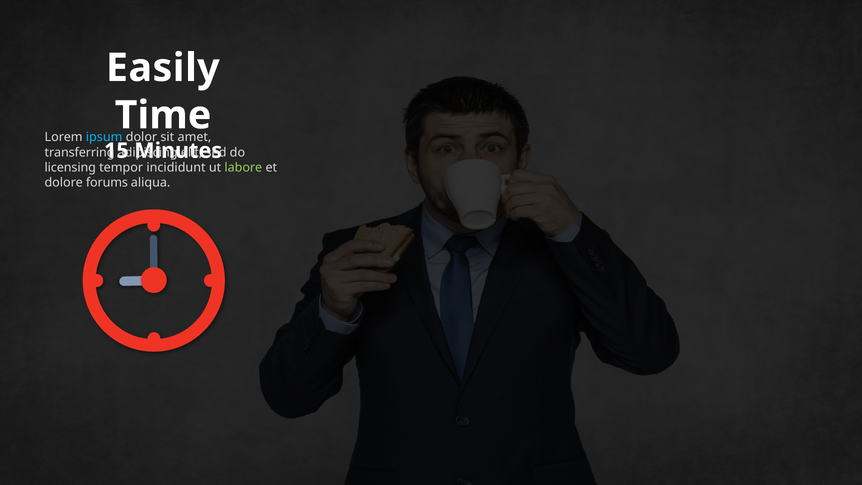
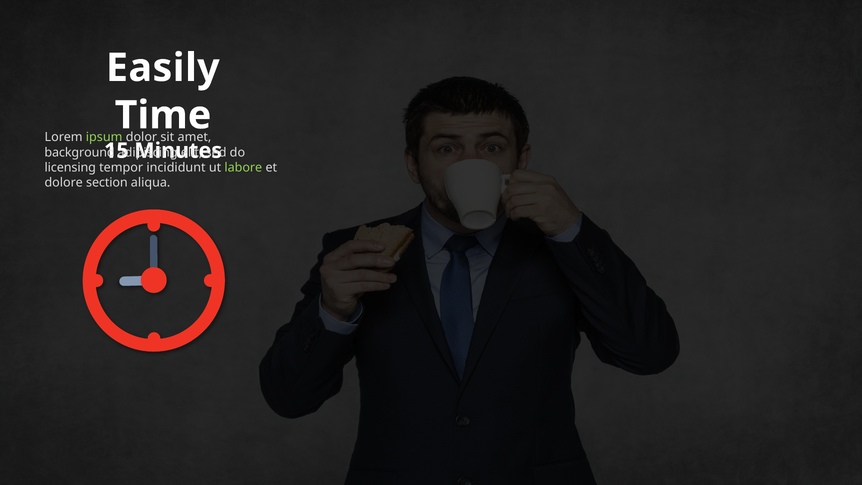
ipsum colour: light blue -> light green
transferring: transferring -> background
forums: forums -> section
